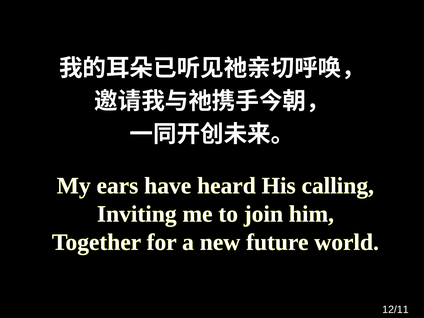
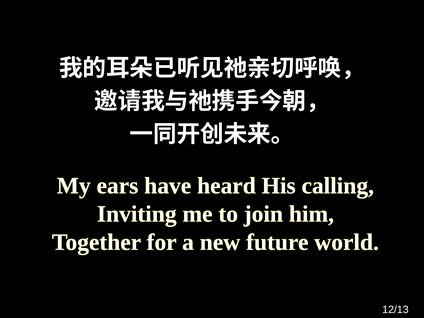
12/11: 12/11 -> 12/13
